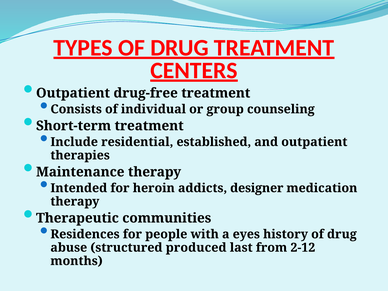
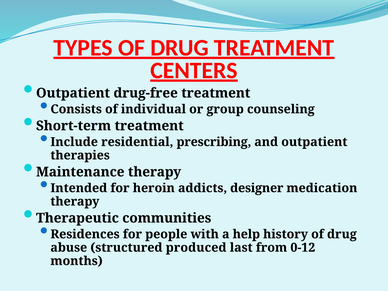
established: established -> prescribing
eyes: eyes -> help
2-12: 2-12 -> 0-12
